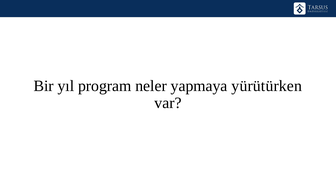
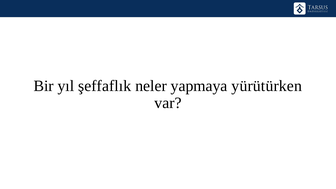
program: program -> şeffaflık
